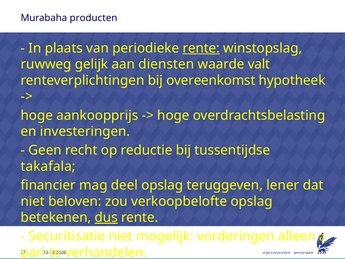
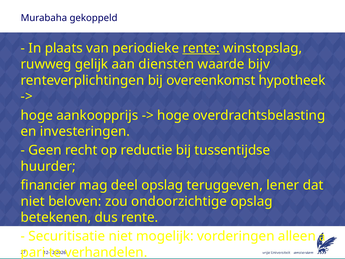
producten: producten -> gekoppeld
valt: valt -> bijv
takafala: takafala -> huurder
verkoopbelofte: verkoopbelofte -> ondoorzichtige
dus underline: present -> none
